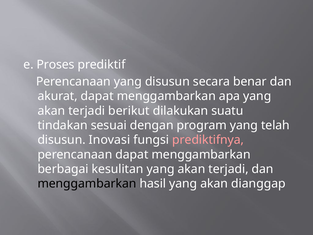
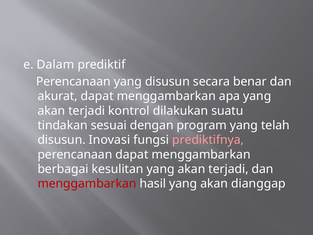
Proses: Proses -> Dalam
berikut: berikut -> kontrol
menggambarkan at (87, 184) colour: black -> red
